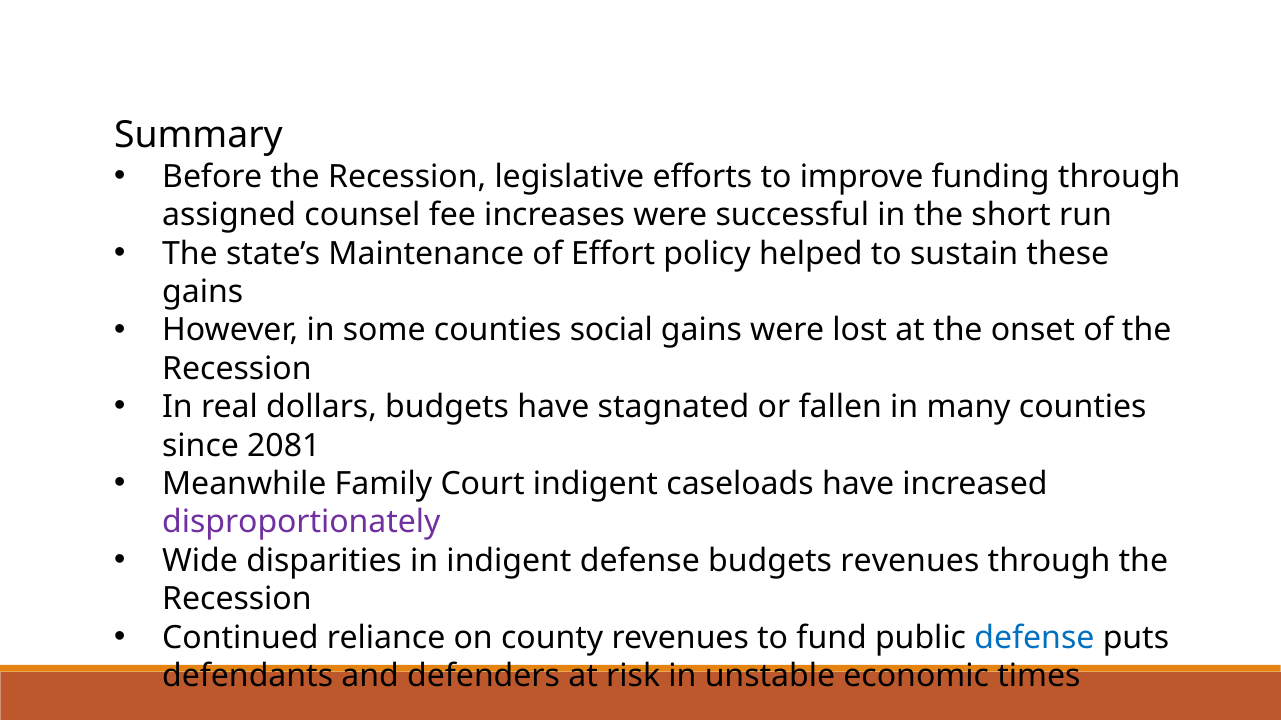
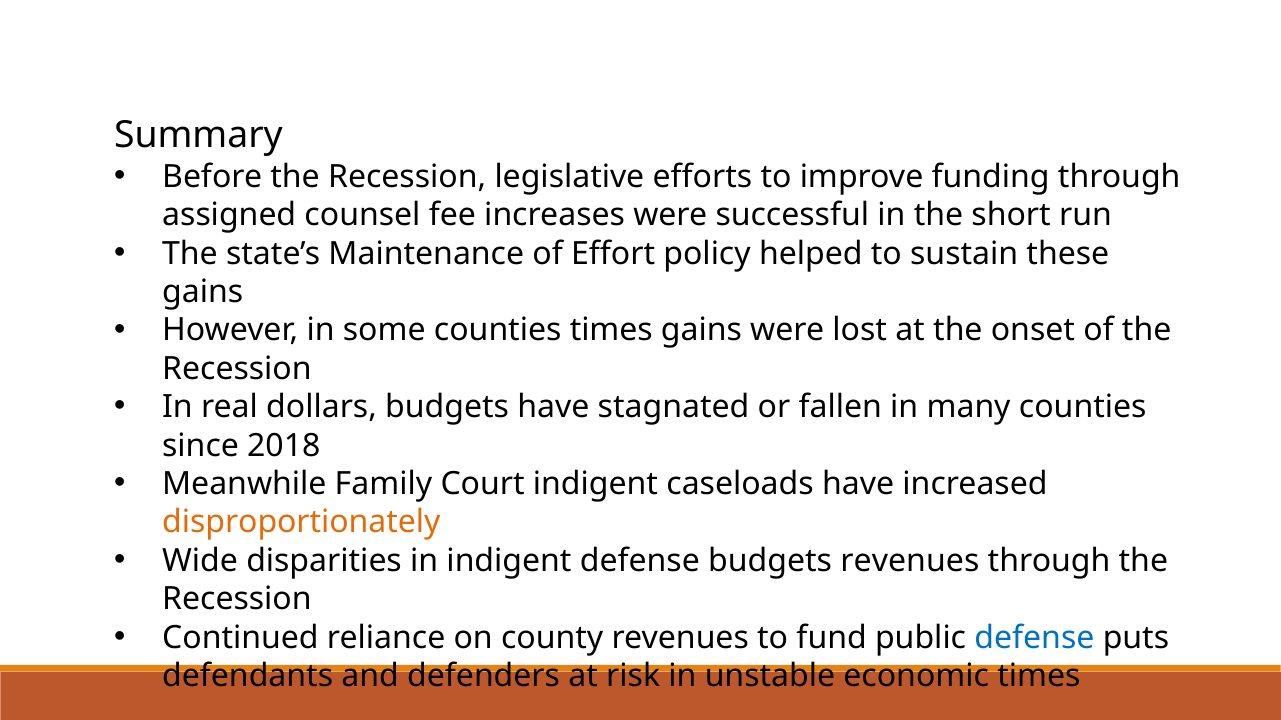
counties social: social -> times
2081: 2081 -> 2018
disproportionately colour: purple -> orange
